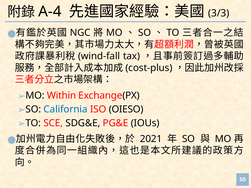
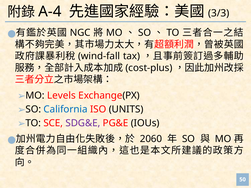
Within: Within -> Levels
OIESO: OIESO -> UNITS
SDG&E colour: black -> purple
2021: 2021 -> 2060
